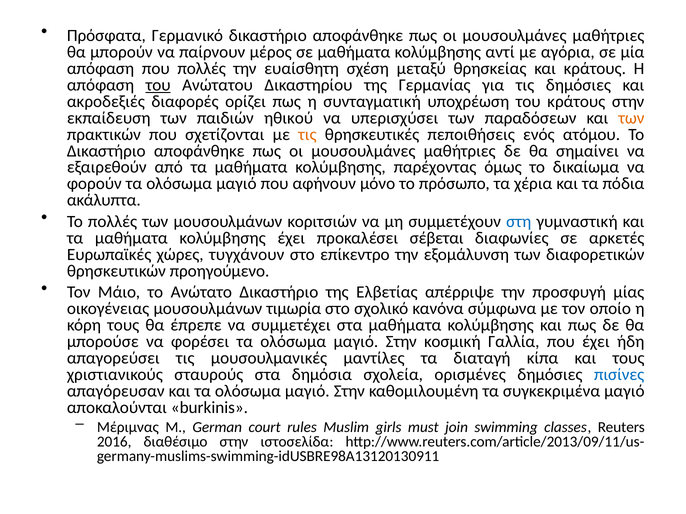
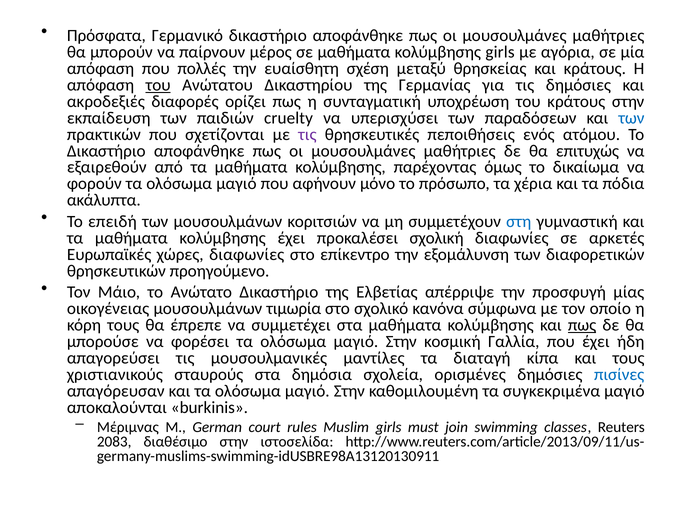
κολύμβησης αντί: αντί -> girls
ηθικού: ηθικού -> cruelty
των at (631, 118) colour: orange -> blue
τις at (307, 135) colour: orange -> purple
σημαίνει: σημαίνει -> επιτυχώς
Το πολλές: πολλές -> επειδή
σέβεται: σέβεται -> σχολική
χώρες τυγχάνουν: τυγχάνουν -> διαφωνίες
πως at (582, 325) underline: none -> present
2016: 2016 -> 2083
